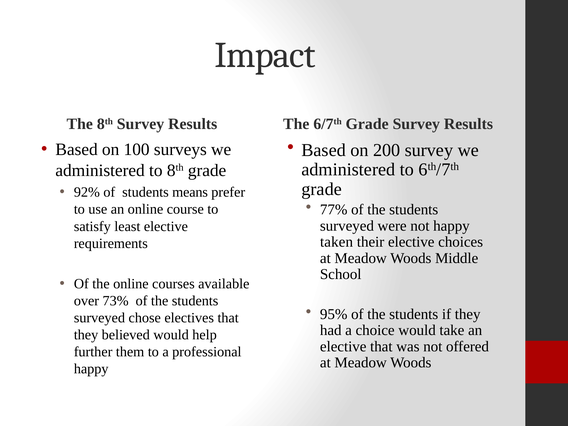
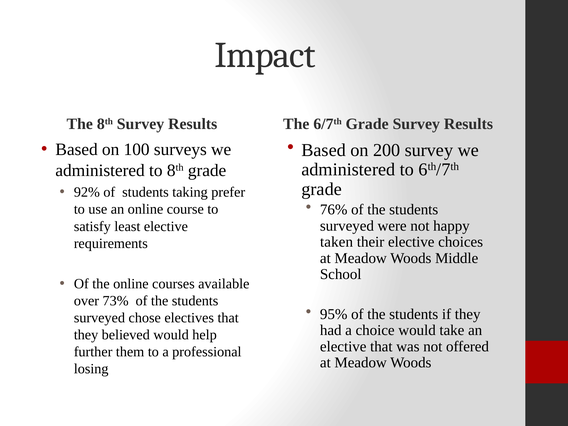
means: means -> taking
77%: 77% -> 76%
happy at (91, 369): happy -> losing
